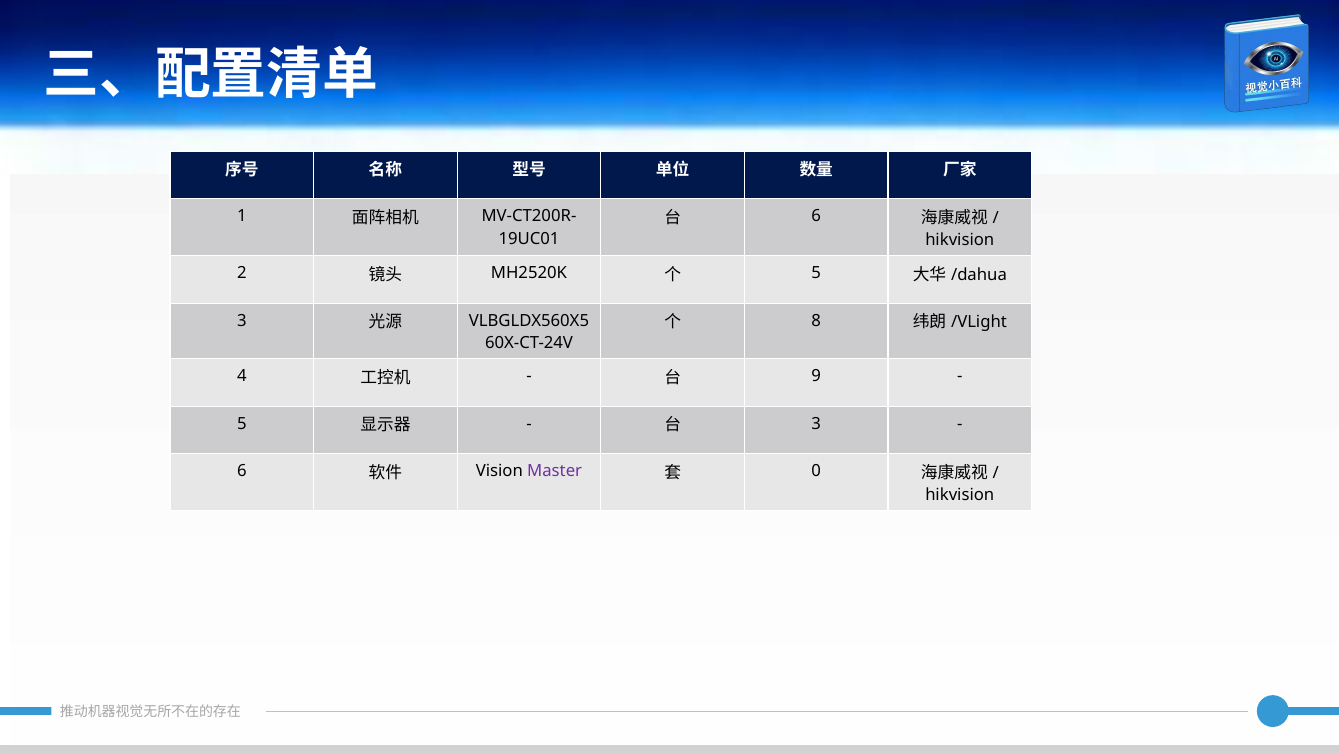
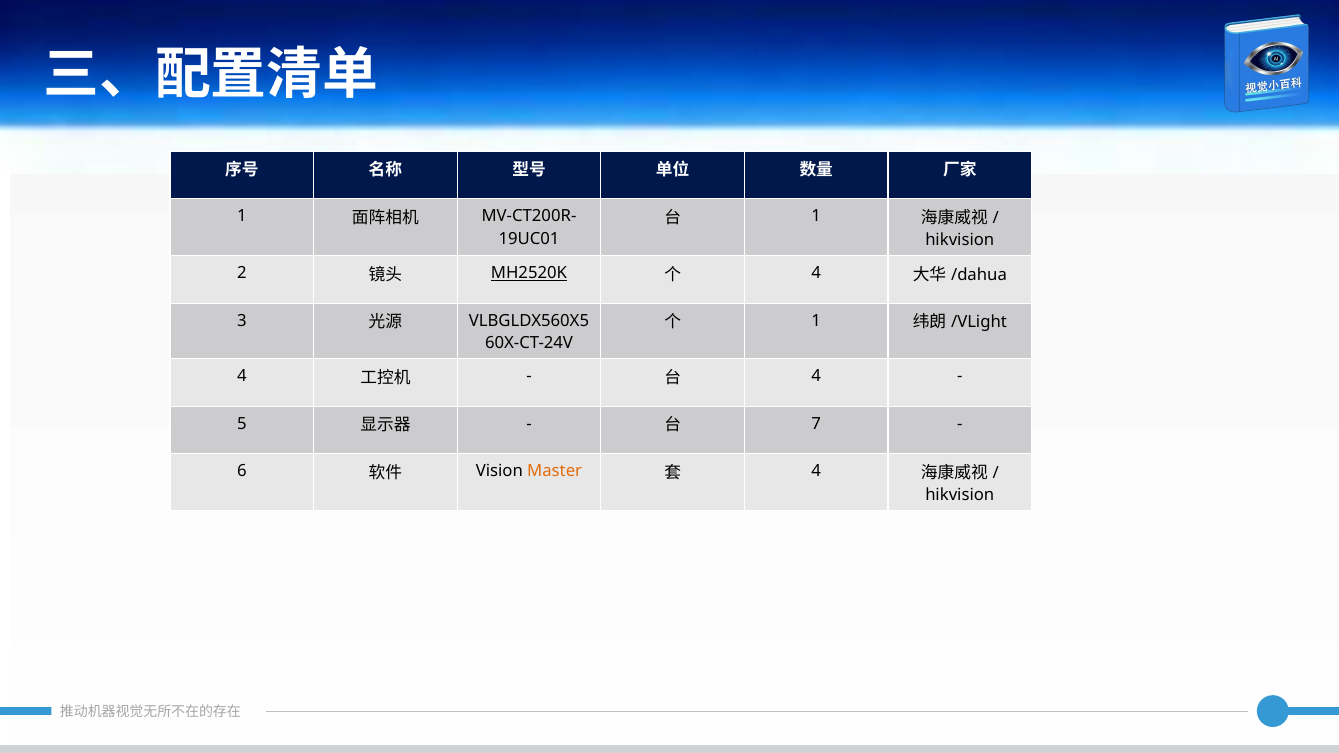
6 at (816, 216): 6 -> 1
MH2520K underline: none -> present
5 at (816, 273): 5 -> 4
8 at (816, 321): 8 -> 1
9 at (816, 376): 9 -> 4
3 at (816, 424): 3 -> 7
Master colour: purple -> orange
0 at (816, 471): 0 -> 4
